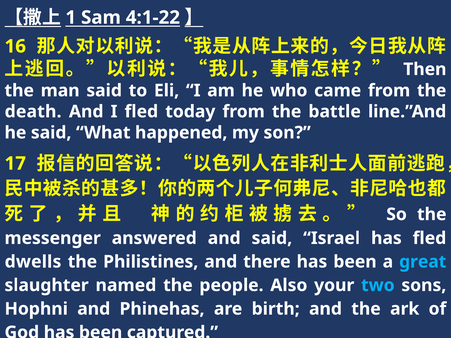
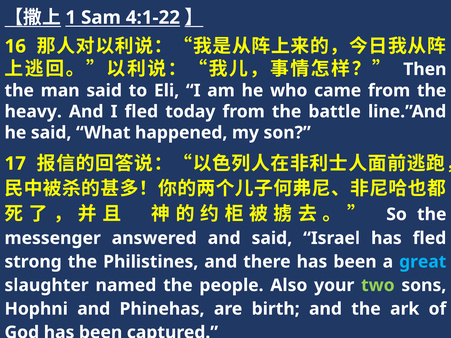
death: death -> heavy
dwells: dwells -> strong
two colour: light blue -> light green
